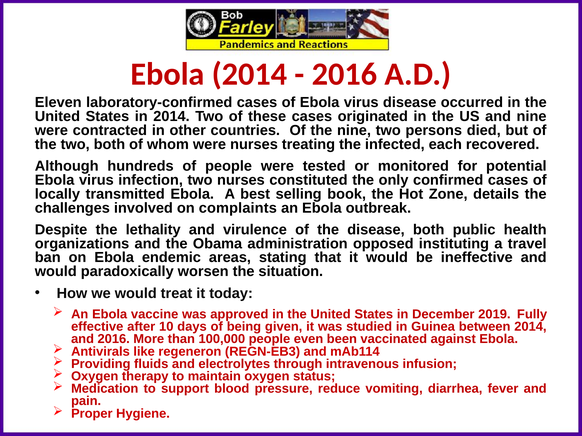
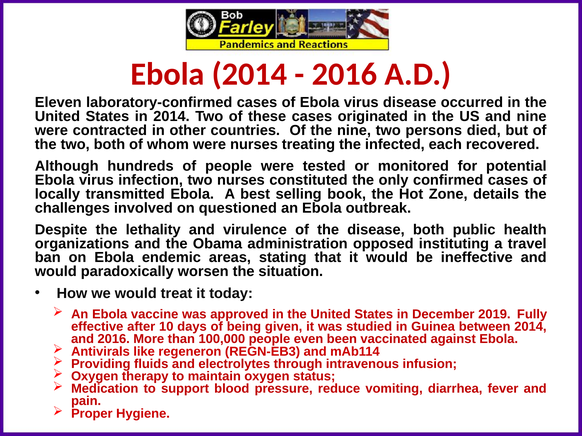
complaints: complaints -> questioned
